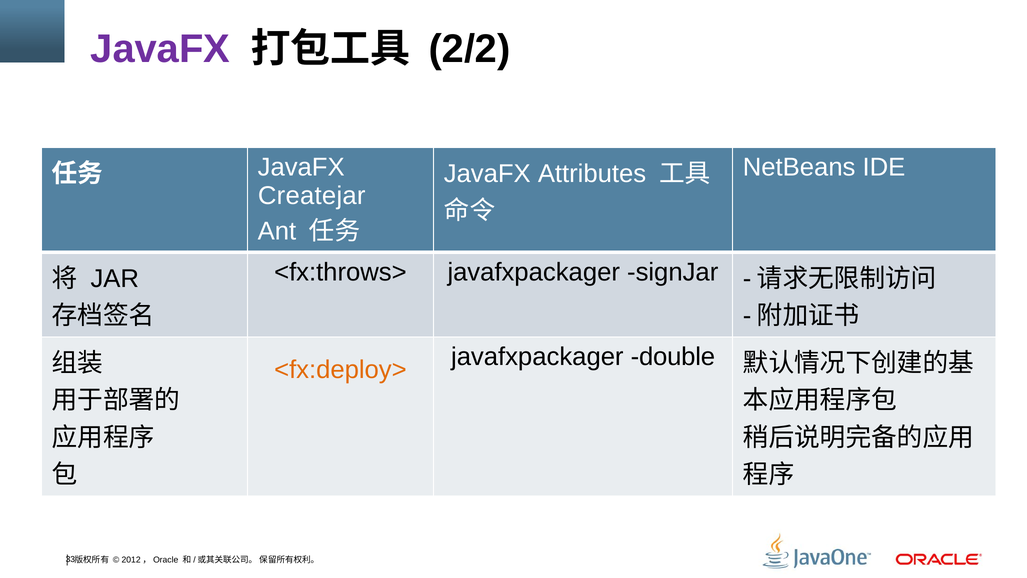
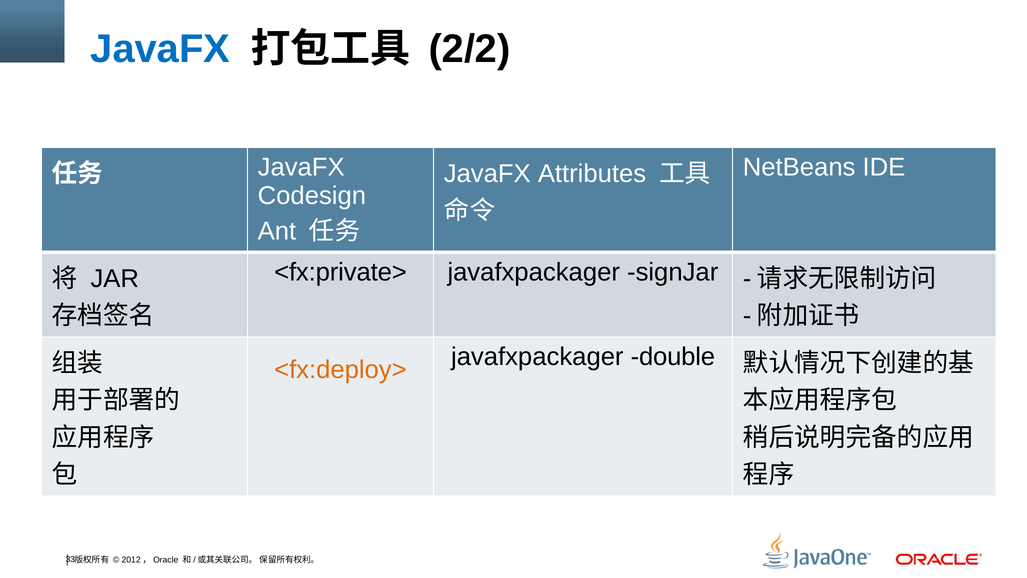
JavaFX at (160, 49) colour: purple -> blue
Createjar: Createjar -> Codesign
<fx:throws>: <fx:throws> -> <fx:private>
